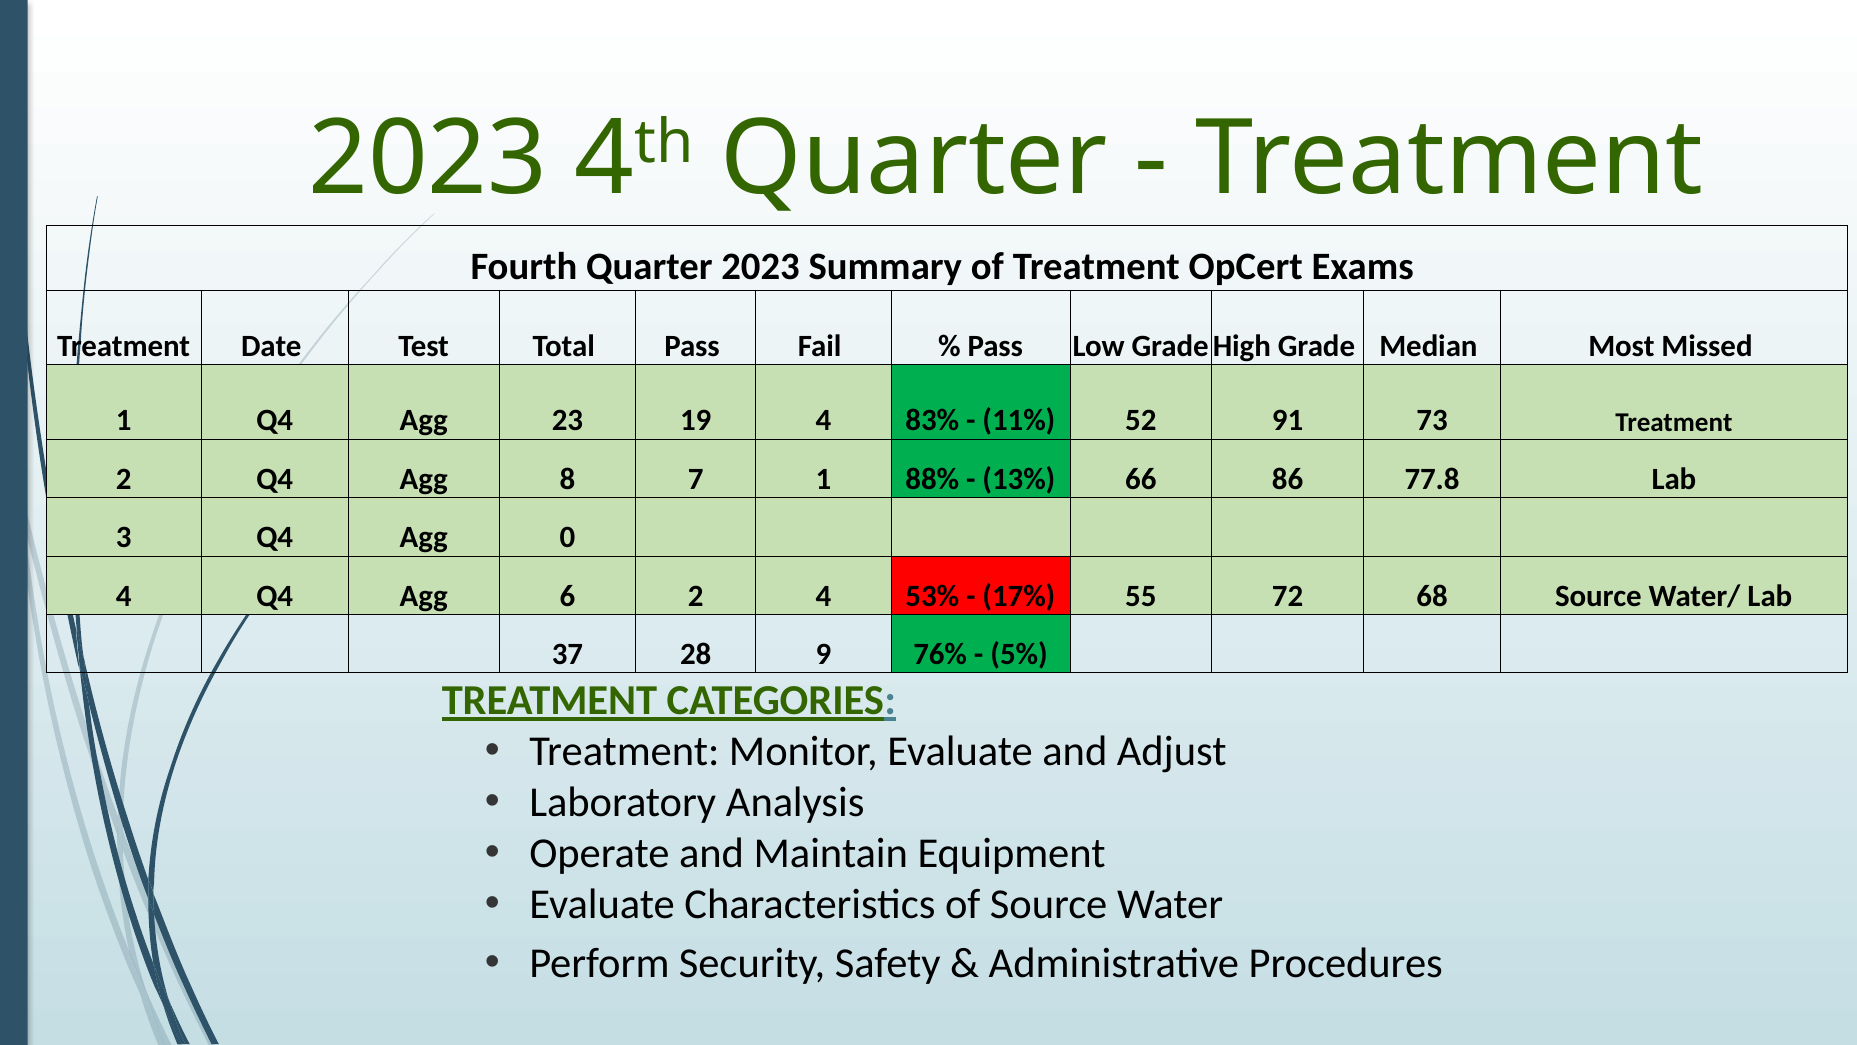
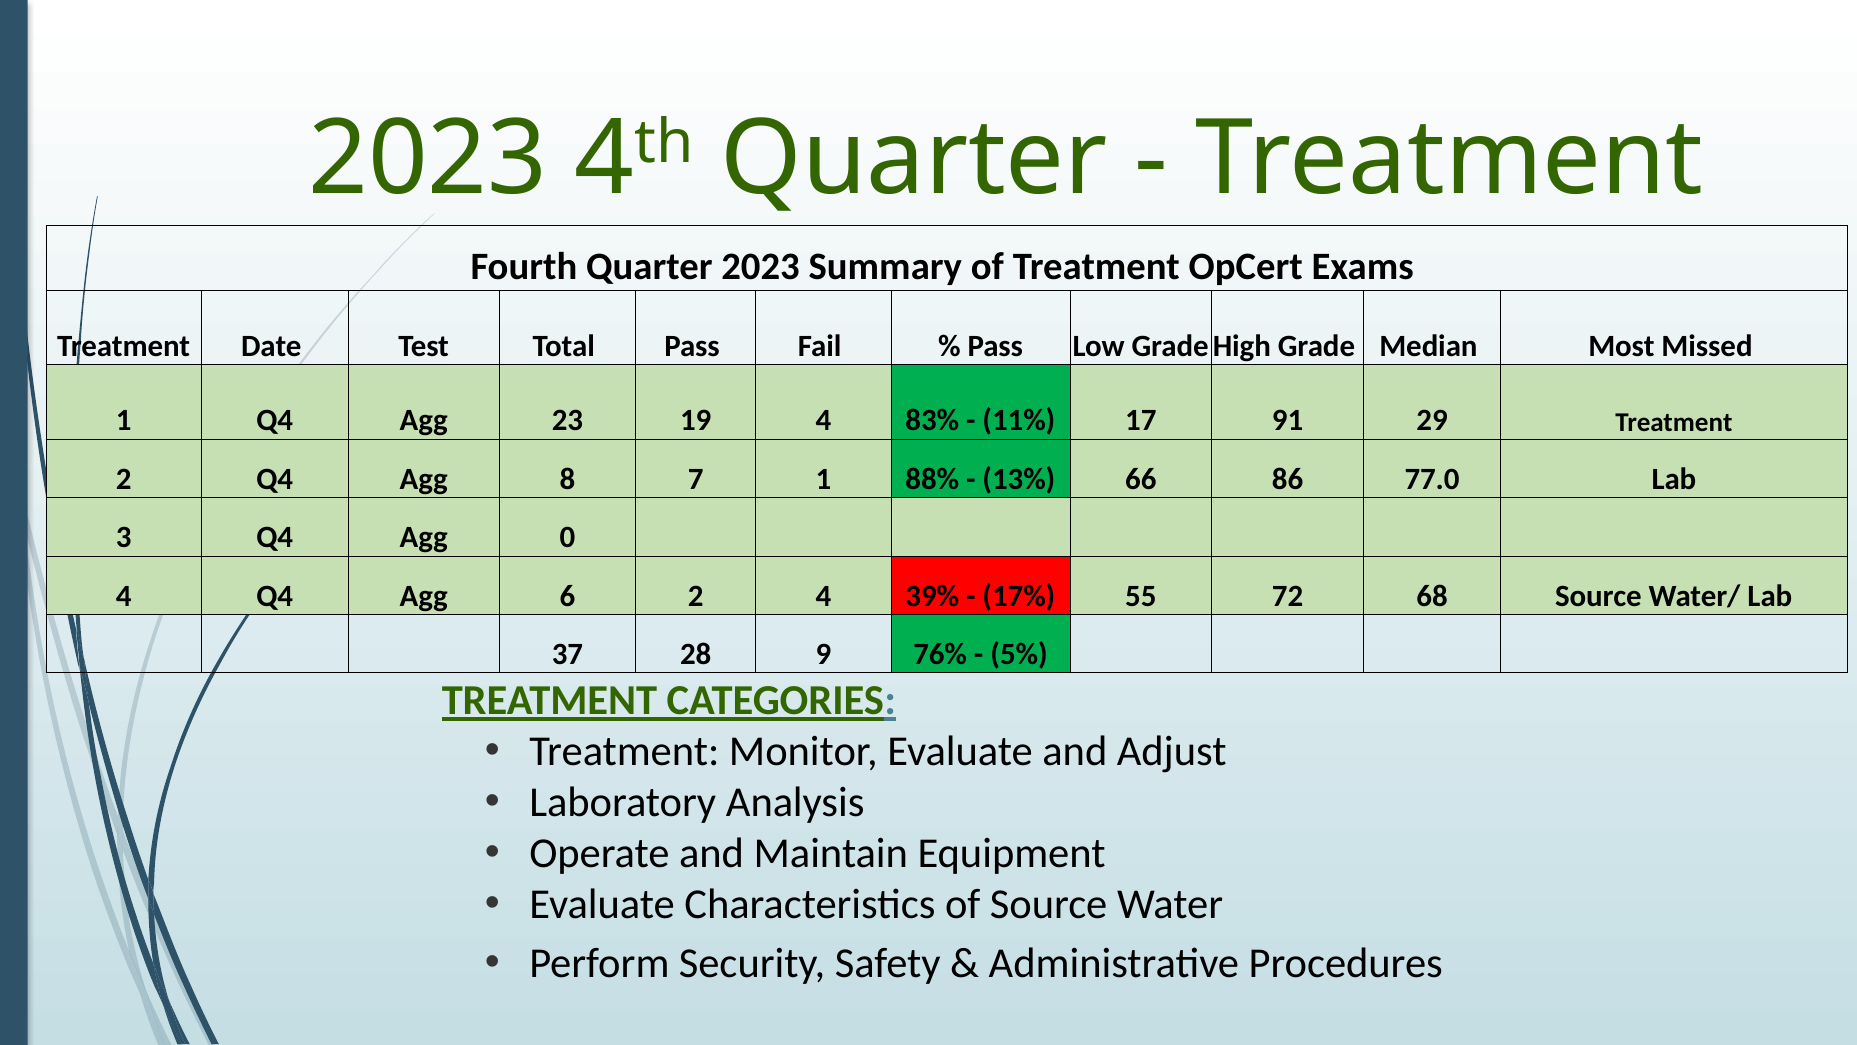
52: 52 -> 17
73: 73 -> 29
77.8: 77.8 -> 77.0
53%: 53% -> 39%
